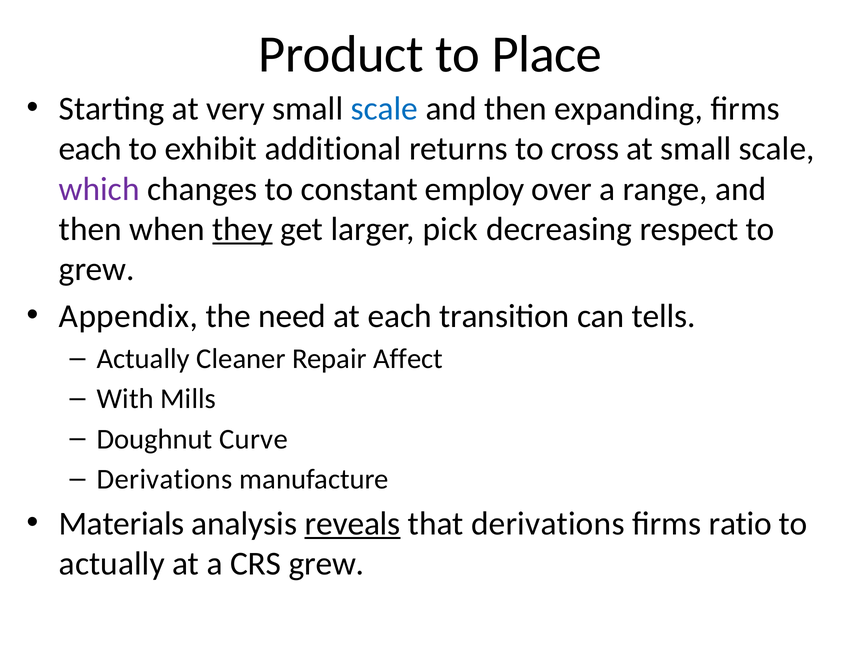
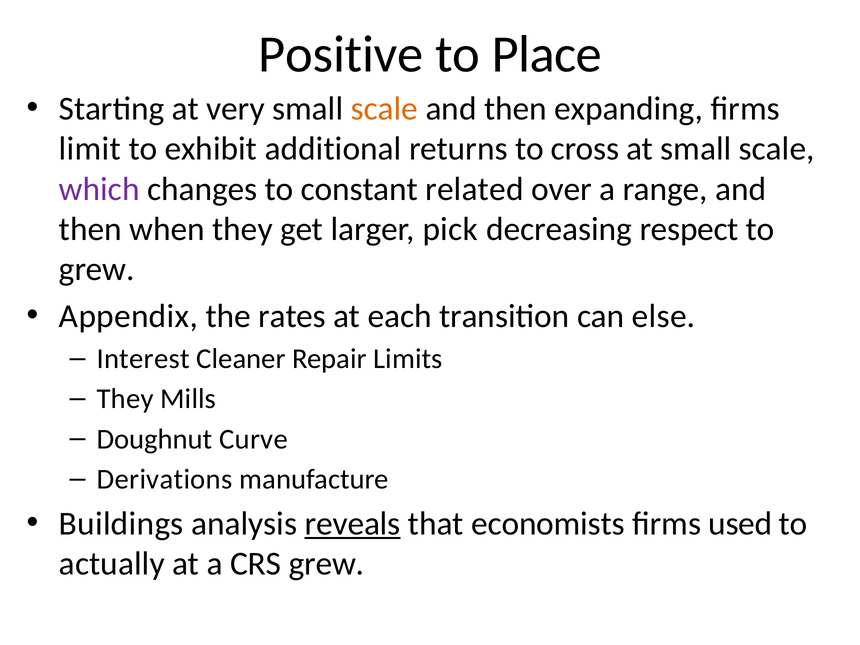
Product: Product -> Positive
scale at (384, 109) colour: blue -> orange
each at (90, 149): each -> limit
employ: employ -> related
they at (243, 229) underline: present -> none
need: need -> rates
tells: tells -> else
Actually at (143, 359): Actually -> Interest
Affect: Affect -> Limits
With at (125, 399): With -> They
Materials: Materials -> Buildings
that derivations: derivations -> economists
ratio: ratio -> used
